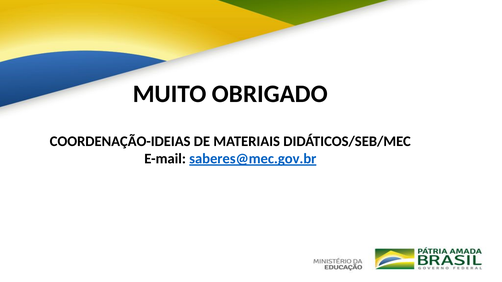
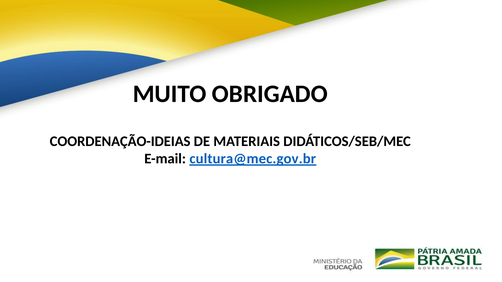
saberes@mec.gov.br: saberes@mec.gov.br -> cultura@mec.gov.br
